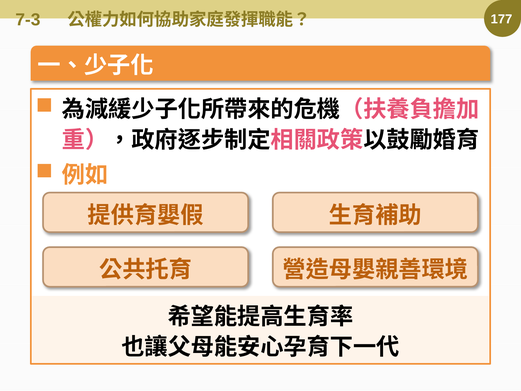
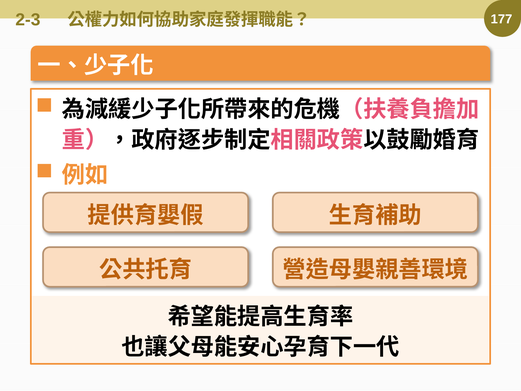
7-3: 7-3 -> 2-3
